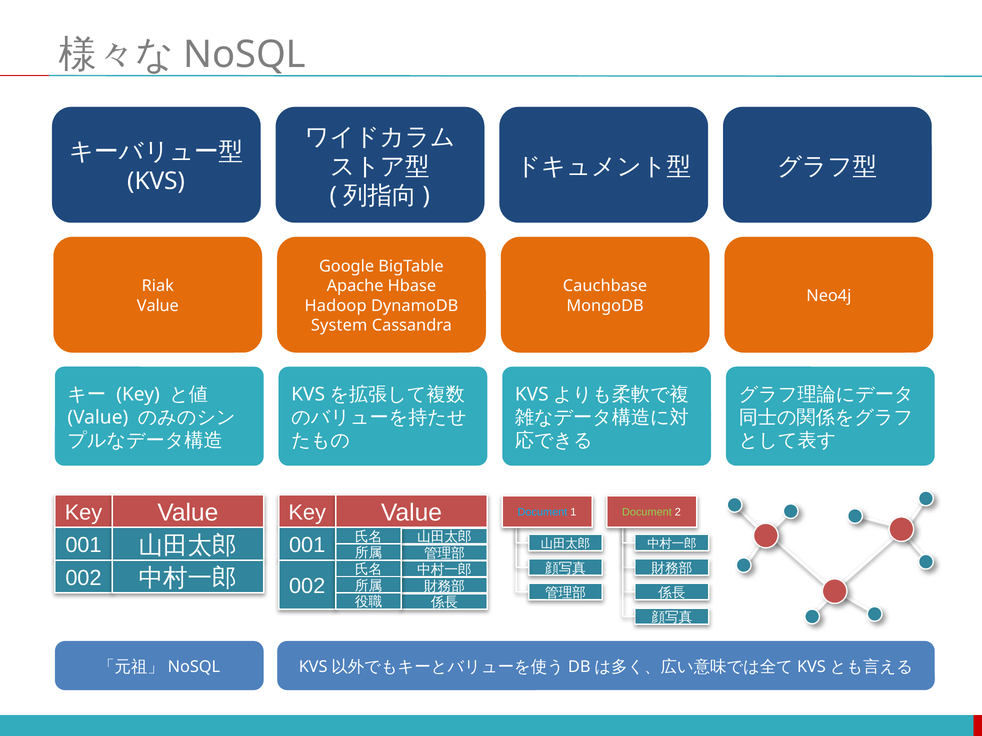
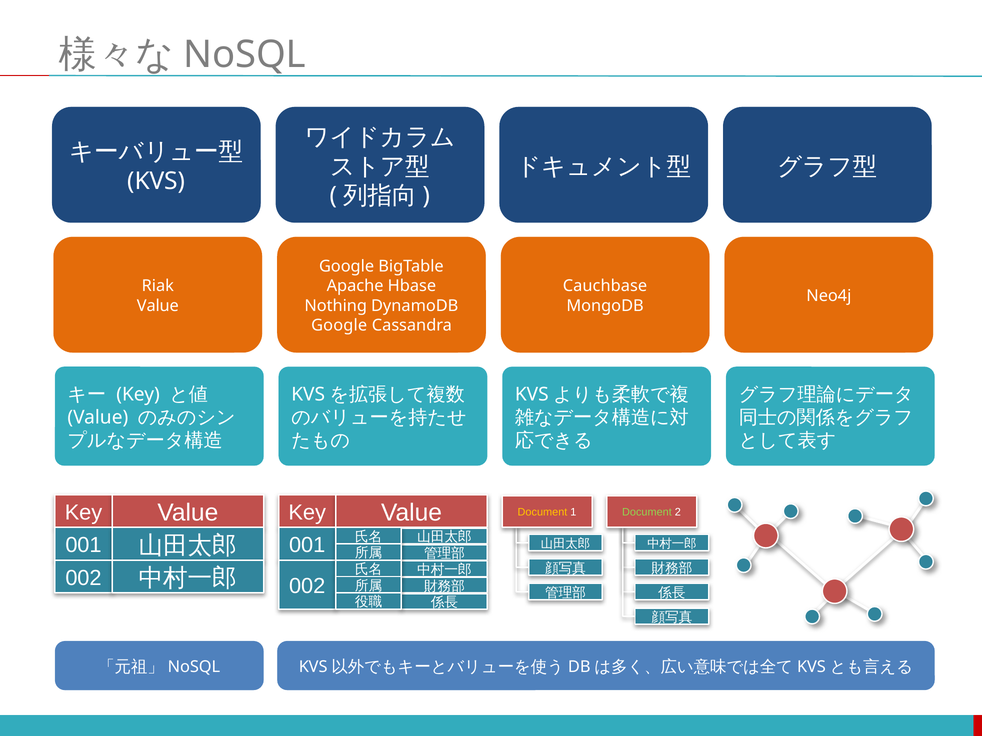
Hadoop: Hadoop -> Nothing
System at (339, 325): System -> Google
Document at (542, 513) colour: light blue -> yellow
